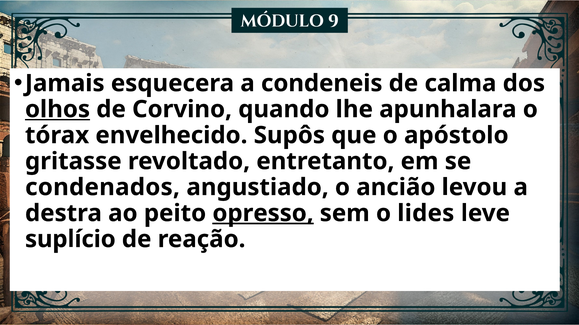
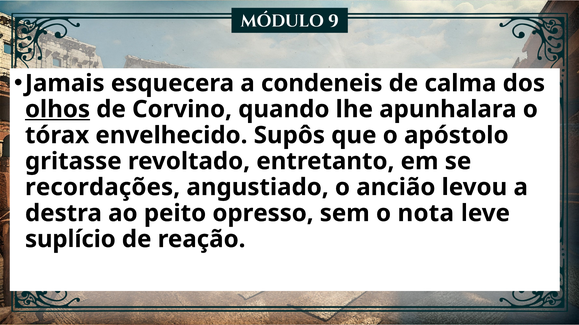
condenados: condenados -> recordações
opresso underline: present -> none
lides: lides -> nota
